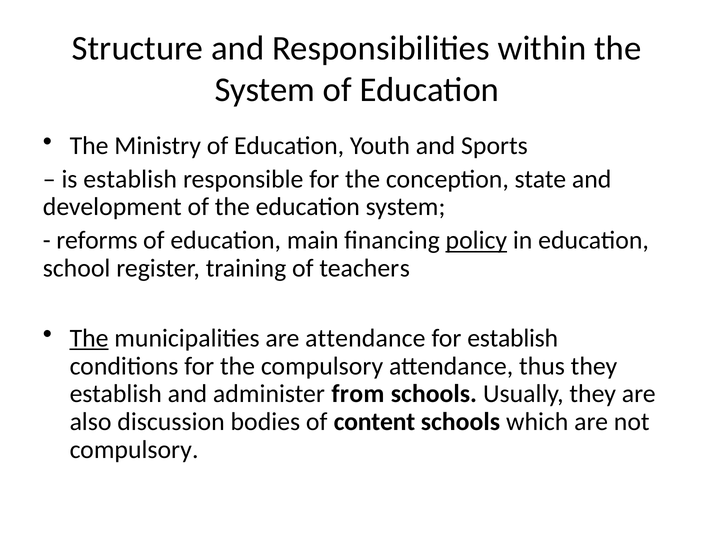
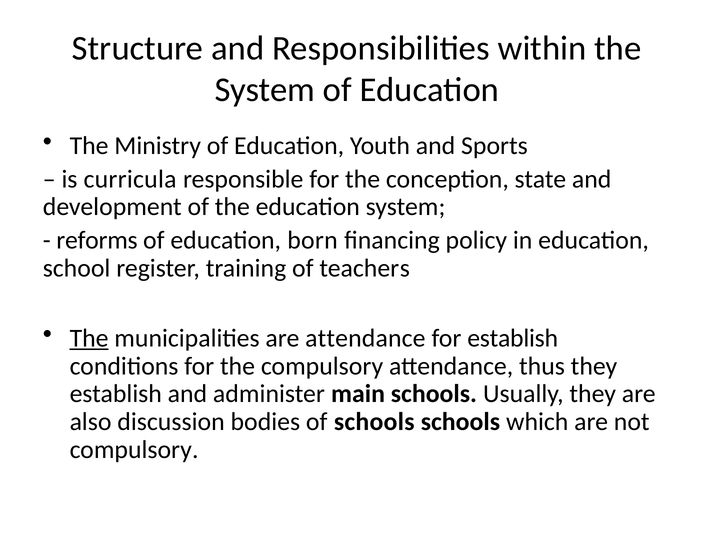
is establish: establish -> curricula
main: main -> born
policy underline: present -> none
from: from -> main
of content: content -> schools
